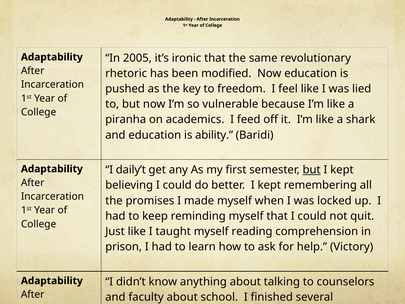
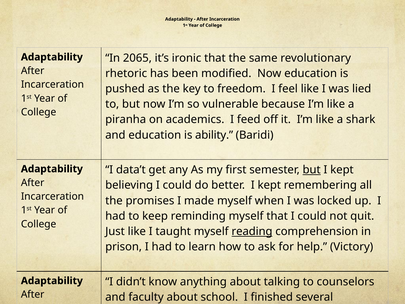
2005: 2005 -> 2065
daily’t: daily’t -> data’t
reading underline: none -> present
